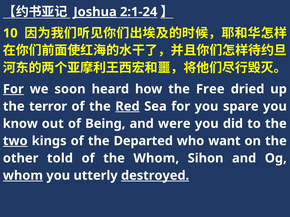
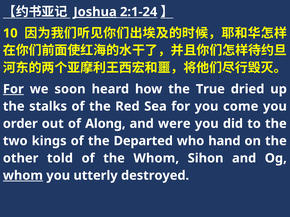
Free: Free -> True
terror: terror -> stalks
Red underline: present -> none
spare: spare -> come
know: know -> order
Being: Being -> Along
two underline: present -> none
want: want -> hand
destroyed underline: present -> none
